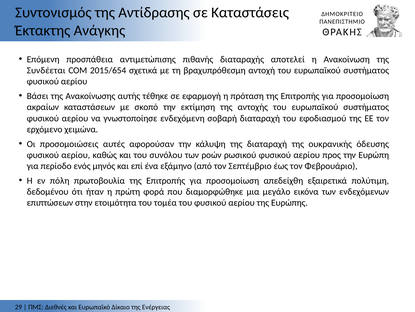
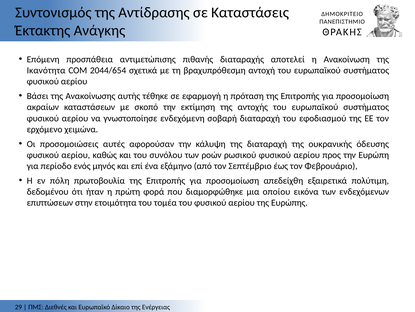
Συνδέεται: Συνδέεται -> Ικανότητα
2015/654: 2015/654 -> 2044/654
μεγάλο: μεγάλο -> οποίου
